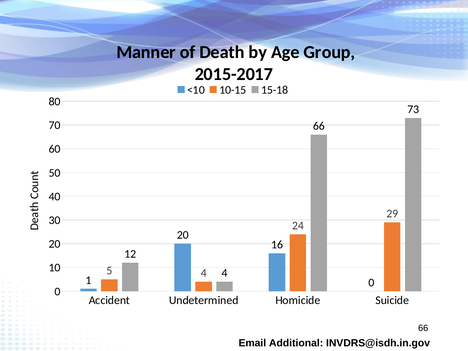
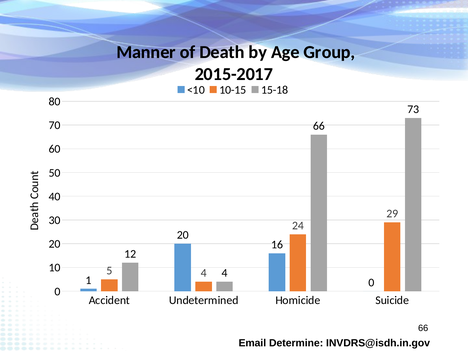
Additional: Additional -> Determine
